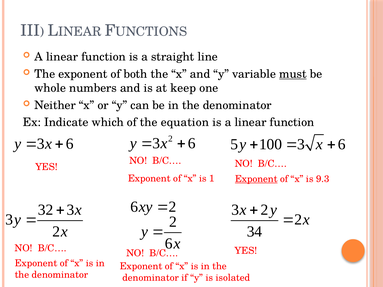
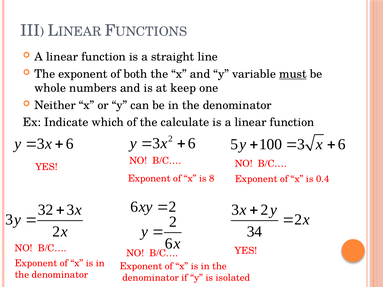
equation: equation -> calculate
1: 1 -> 8
Exponent at (256, 179) underline: present -> none
9.3: 9.3 -> 0.4
